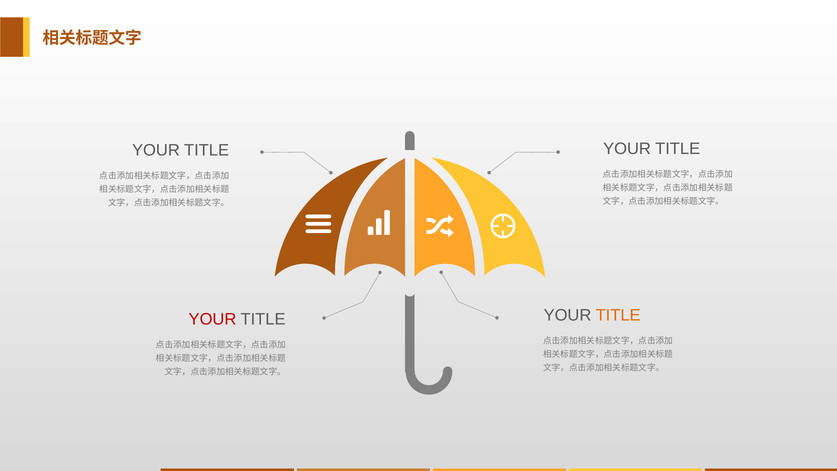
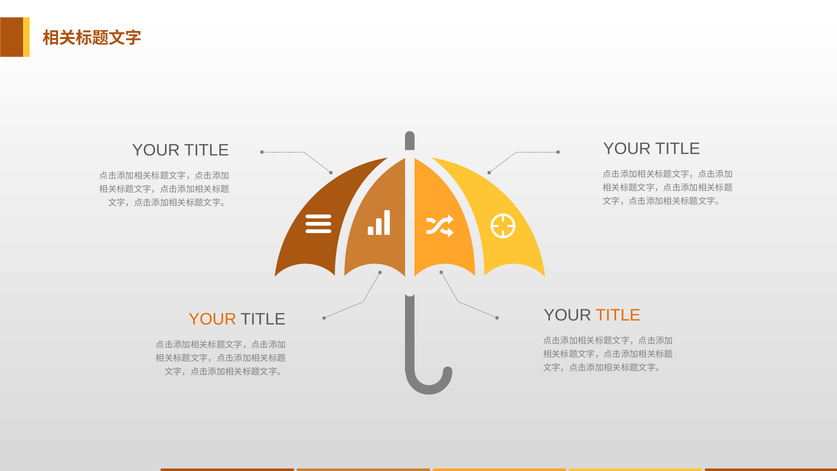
YOUR at (212, 319) colour: red -> orange
